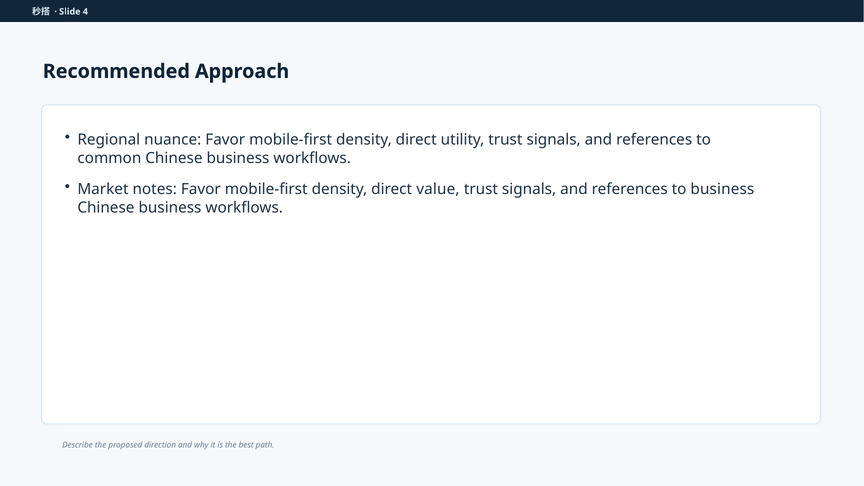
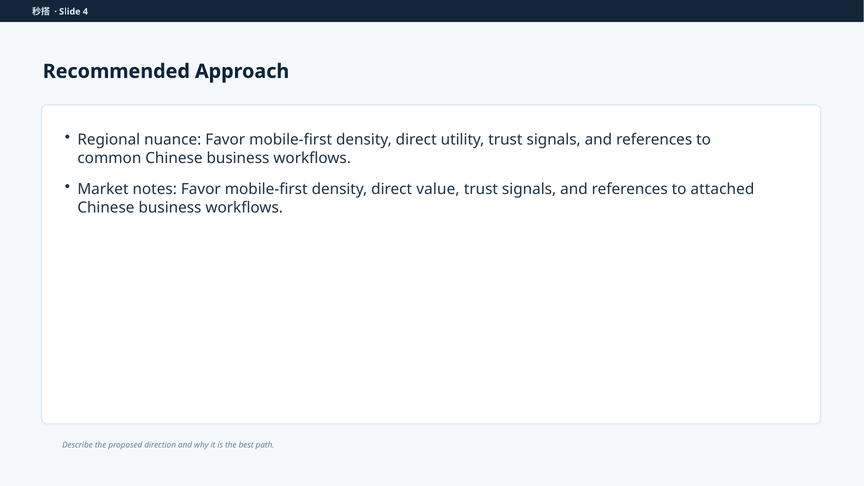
to business: business -> attached
